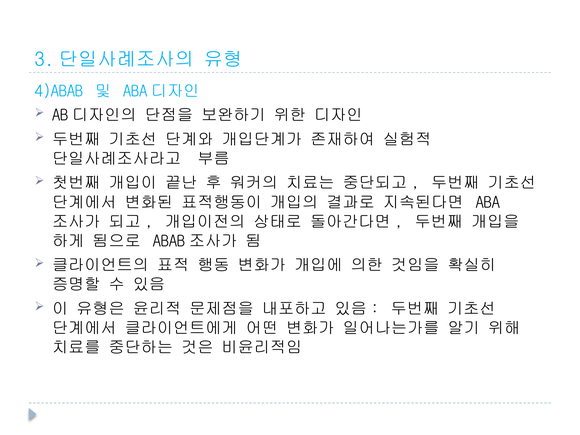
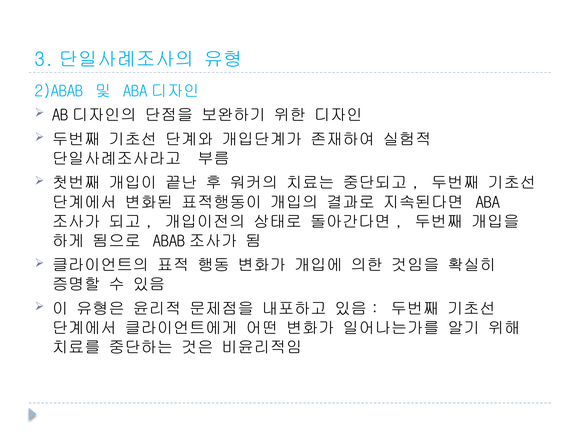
4)ABAB: 4)ABAB -> 2)ABAB
